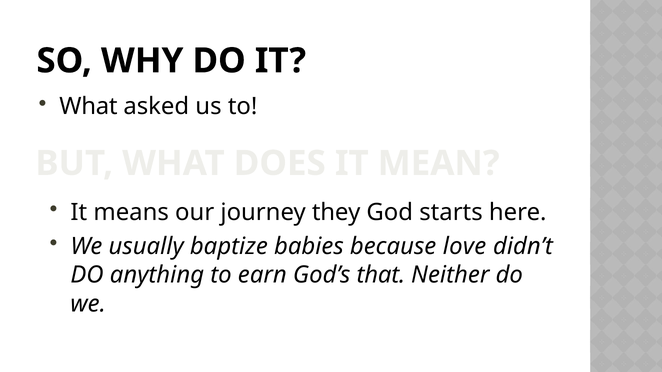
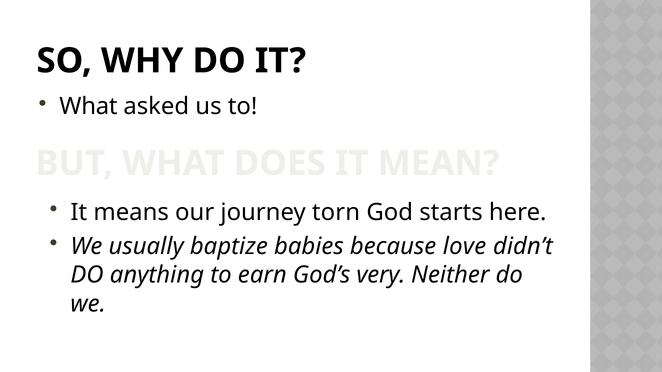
they: they -> torn
that: that -> very
